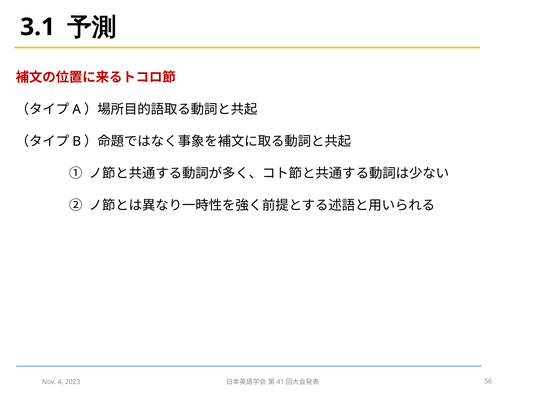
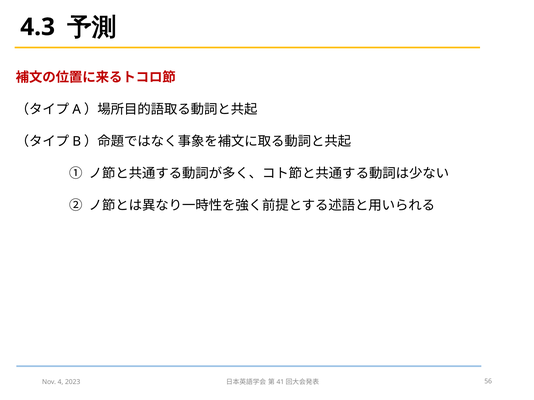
3.1: 3.1 -> 4.3
